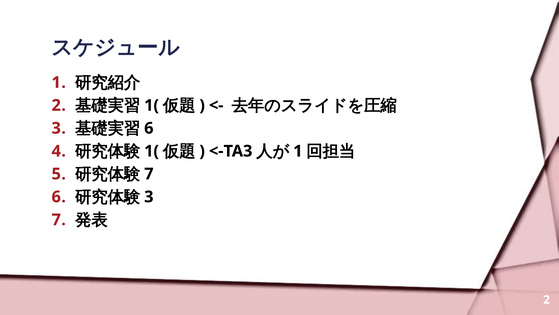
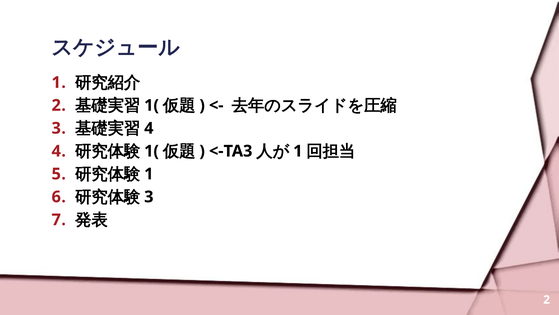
6 at (149, 128): 6 -> 4
7 at (149, 174): 7 -> 1
